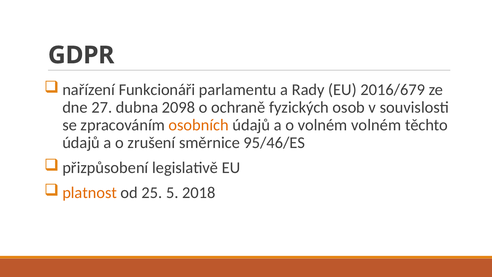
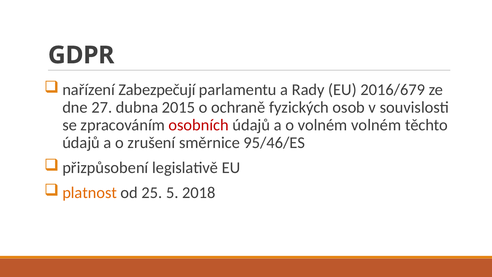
Funkcionáři: Funkcionáři -> Zabezpečují
2098: 2098 -> 2015
osobních colour: orange -> red
